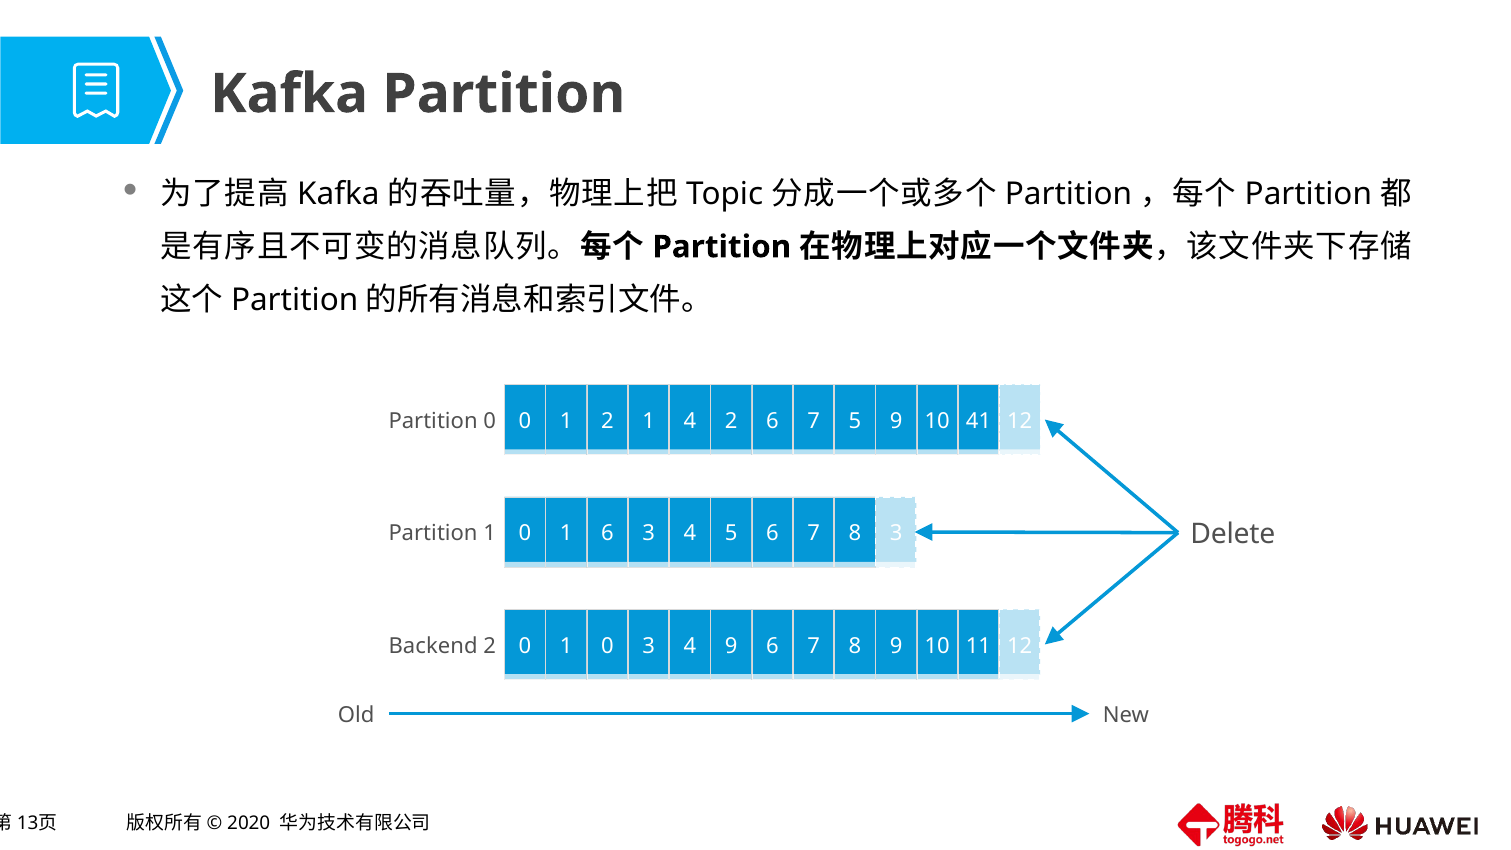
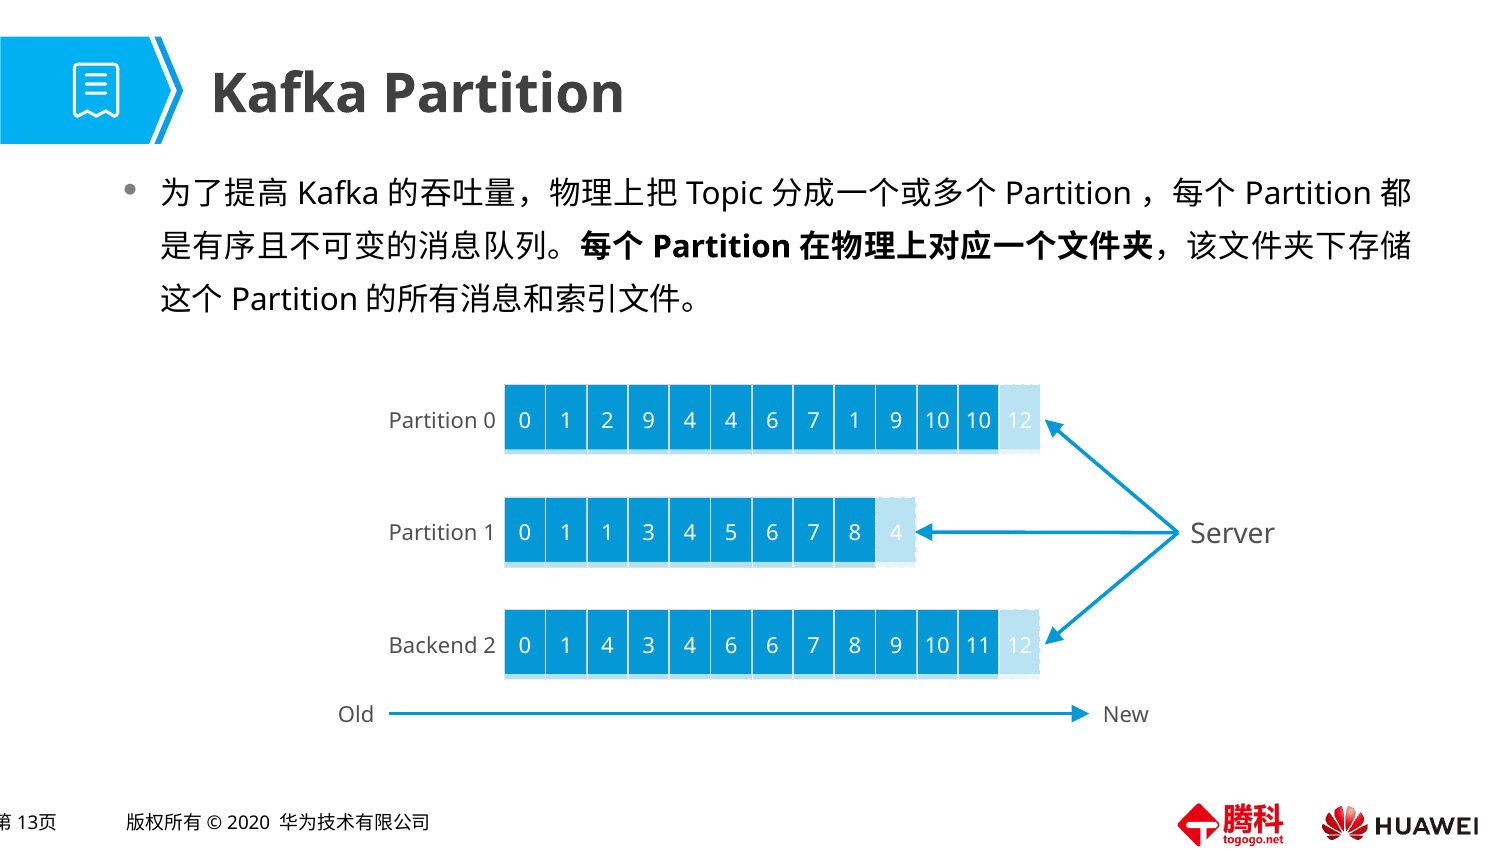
2 1: 1 -> 9
4 2: 2 -> 4
7 5: 5 -> 1
0 41: 41 -> 10
Delete: Delete -> Server
1 6: 6 -> 1
8 3: 3 -> 4
0 at (607, 646): 0 -> 4
3 4 9: 9 -> 6
